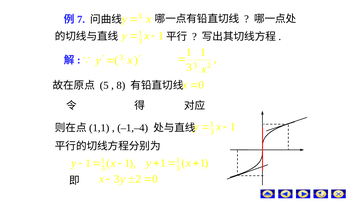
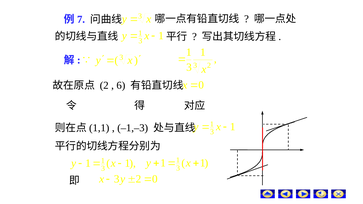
5 at (104, 85): 5 -> 2
8: 8 -> 6
–1,–4: –1,–4 -> –1,–3
